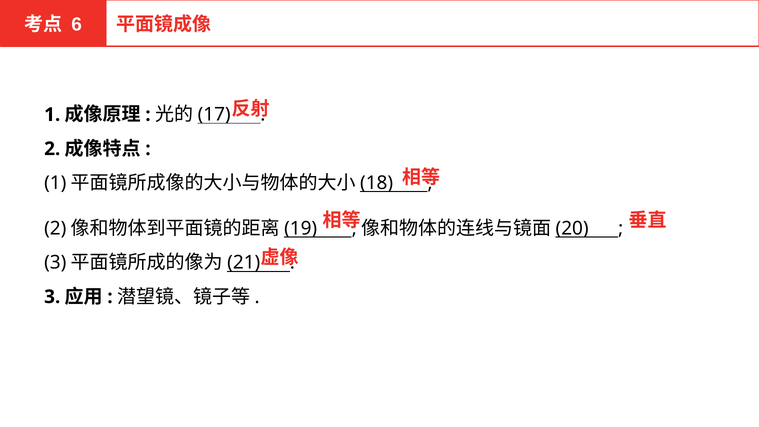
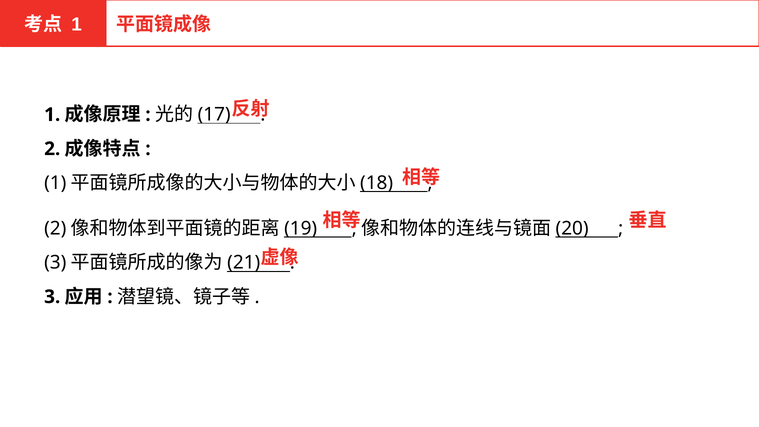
6 at (77, 24): 6 -> 1
